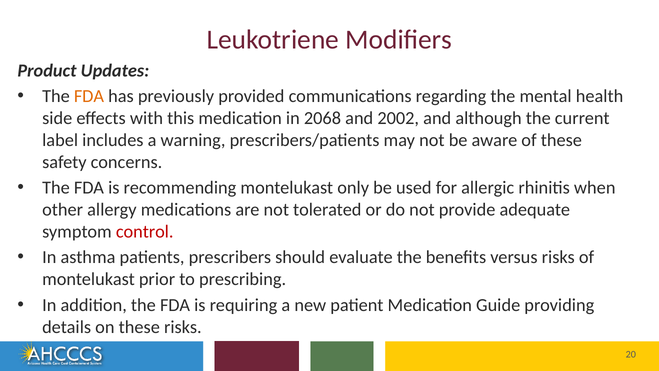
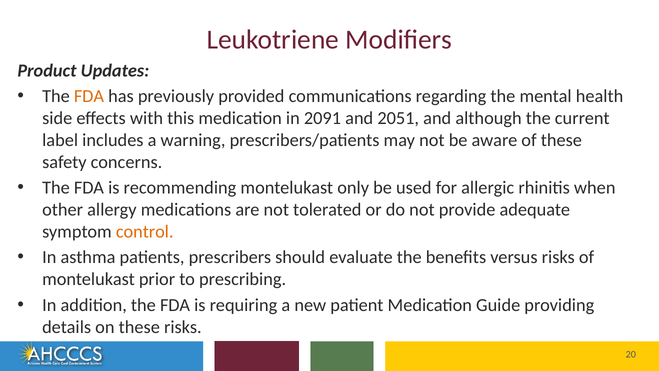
2068: 2068 -> 2091
2002: 2002 -> 2051
control colour: red -> orange
